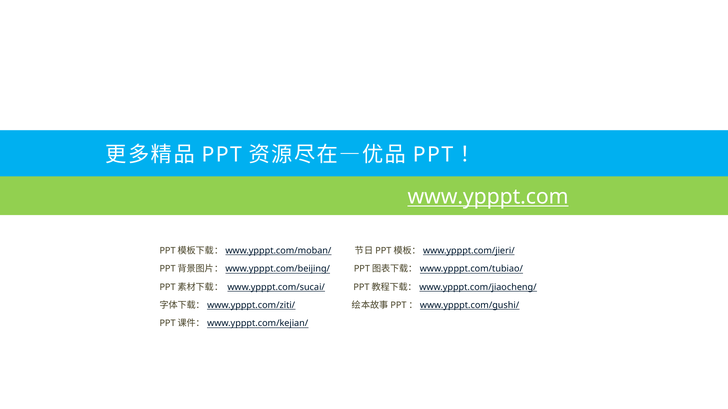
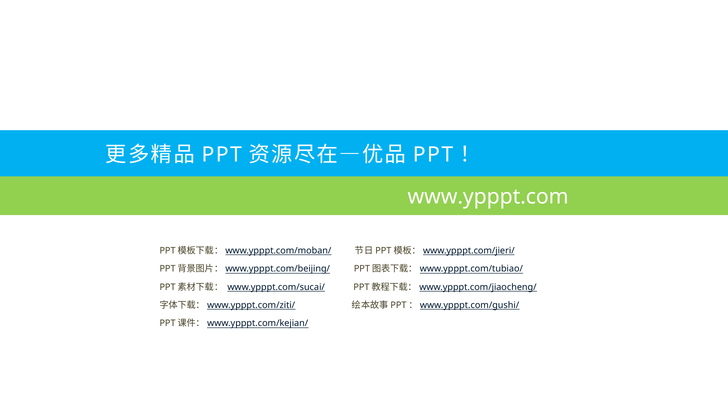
www.ypppt.com underline: present -> none
